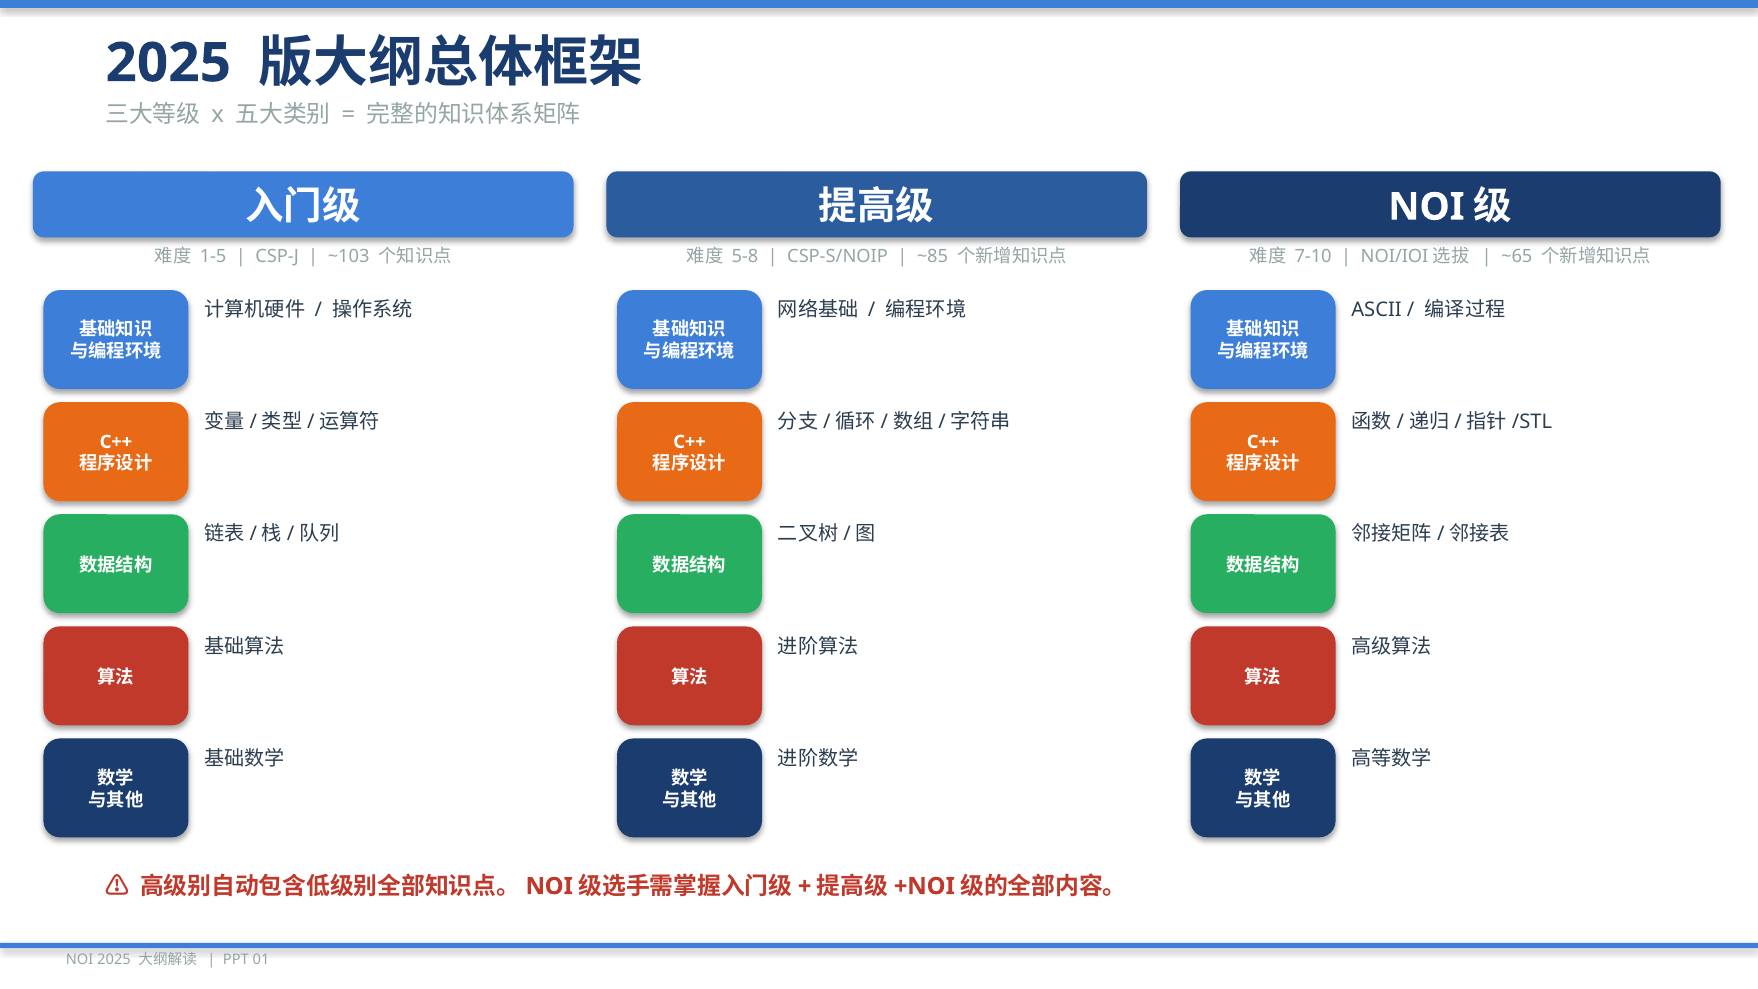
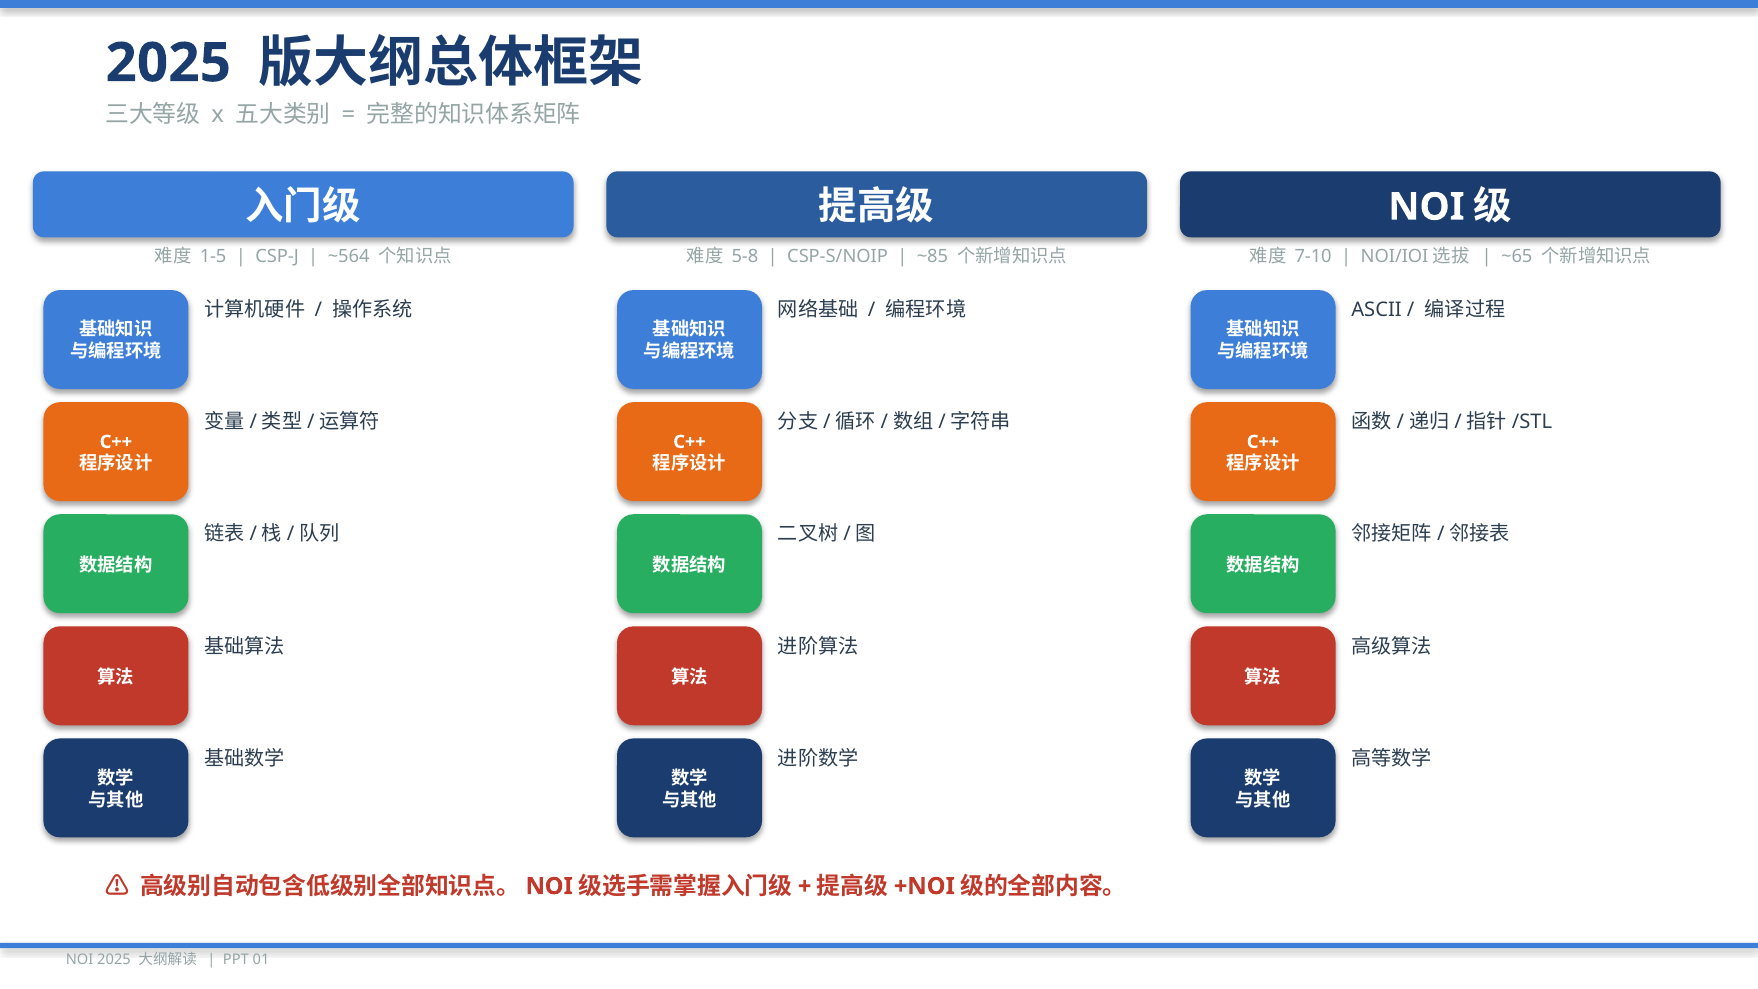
~103: ~103 -> ~564
